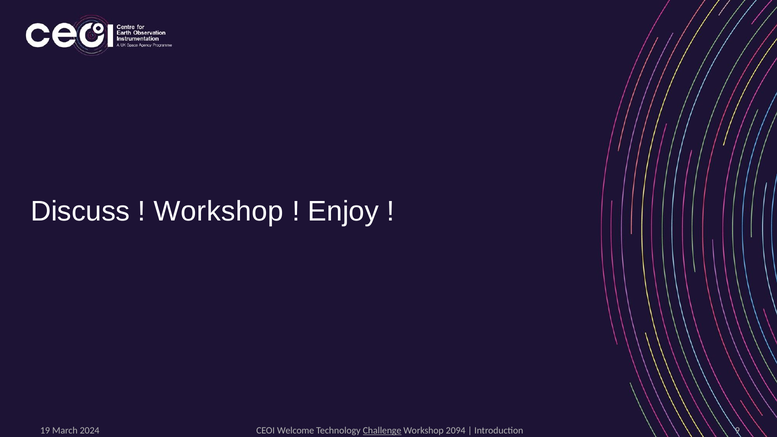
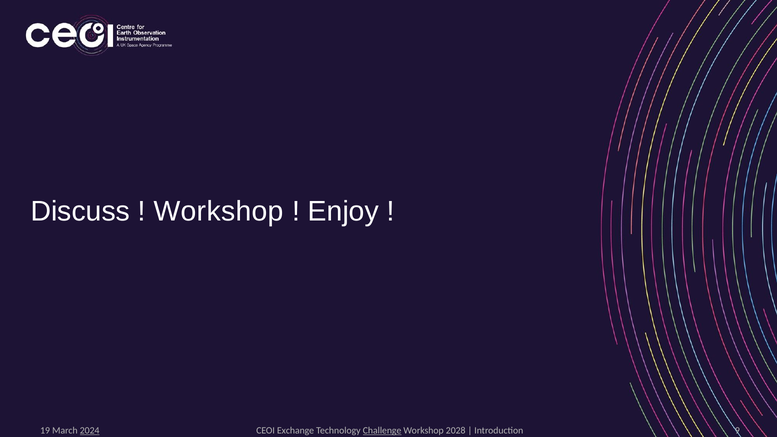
Welcome: Welcome -> Exchange
2094: 2094 -> 2028
2024 underline: none -> present
